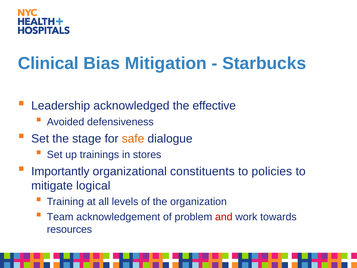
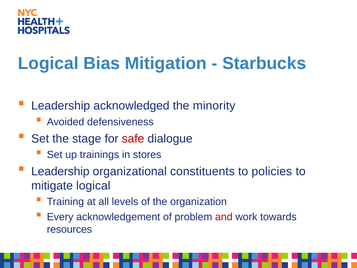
Clinical at (48, 63): Clinical -> Logical
effective: effective -> minority
safe colour: orange -> red
Importantly at (60, 171): Importantly -> Leadership
Team: Team -> Every
